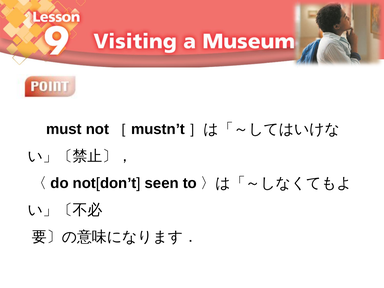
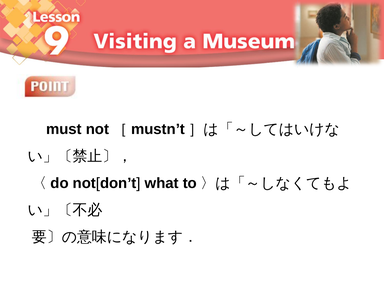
seen: seen -> what
